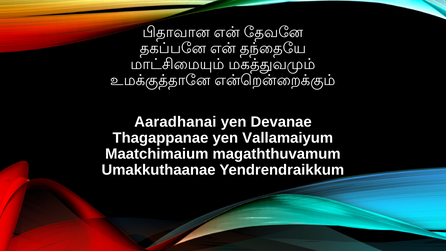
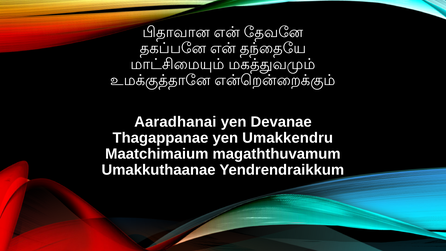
Vallamaiyum: Vallamaiyum -> Umakkendru
